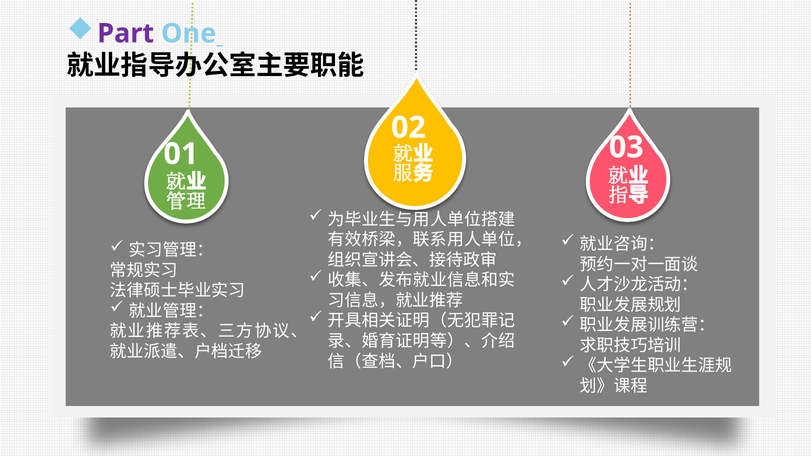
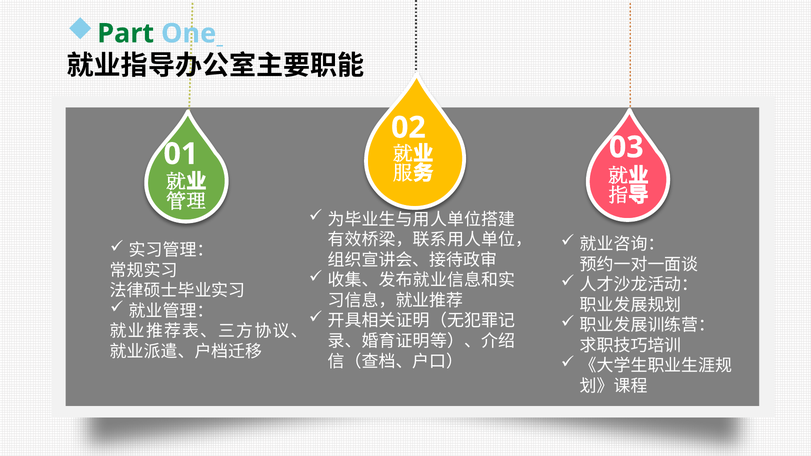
Part colour: purple -> green
